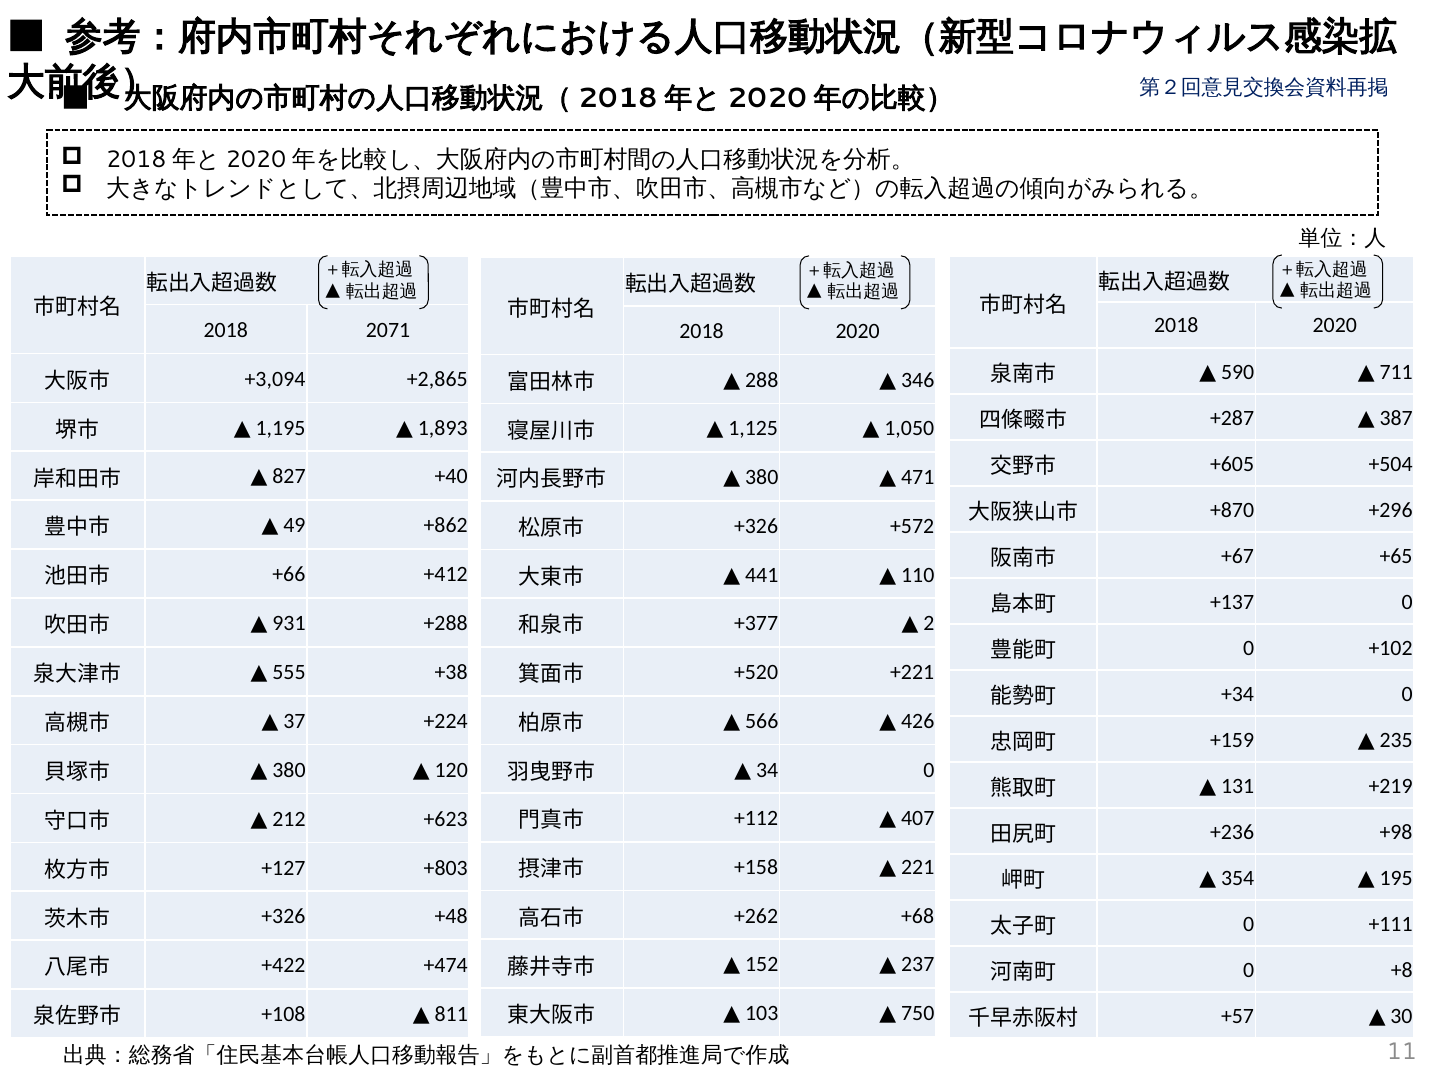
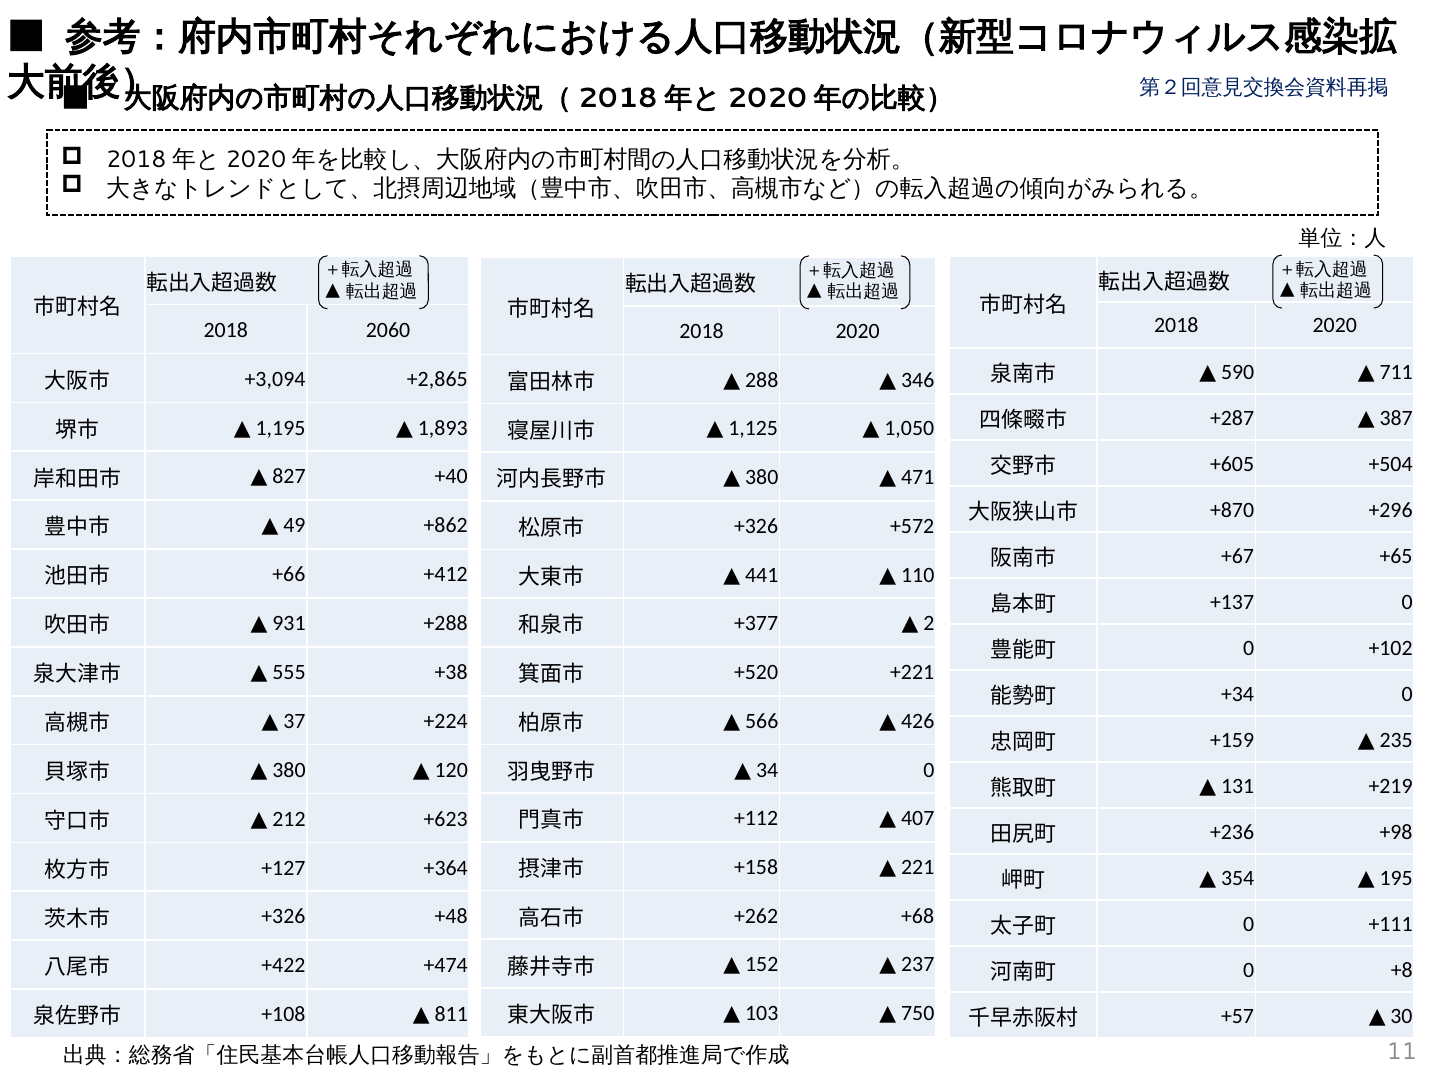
2071: 2071 -> 2060
+803: +803 -> +364
